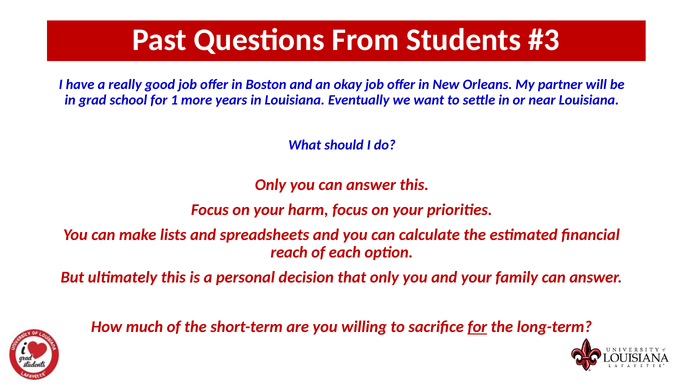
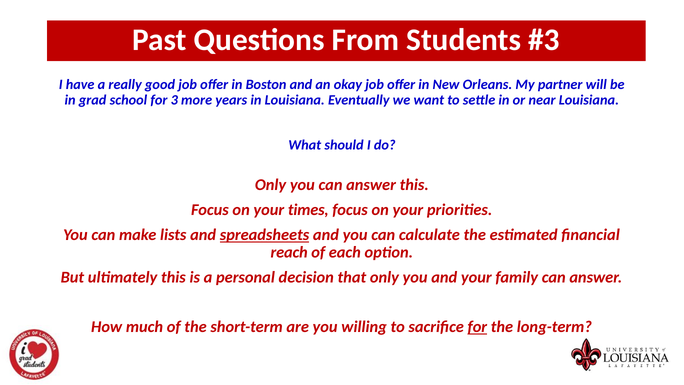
1: 1 -> 3
harm: harm -> times
spreadsheets underline: none -> present
